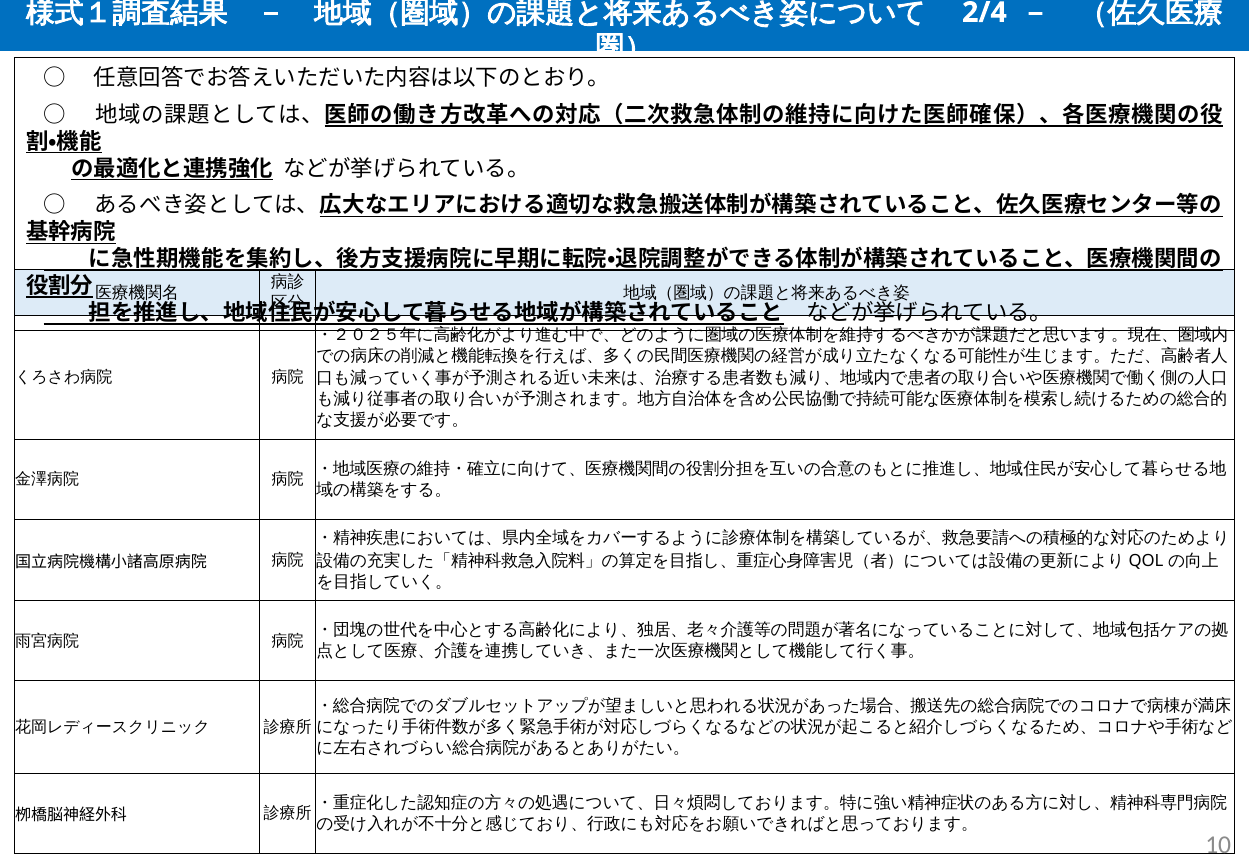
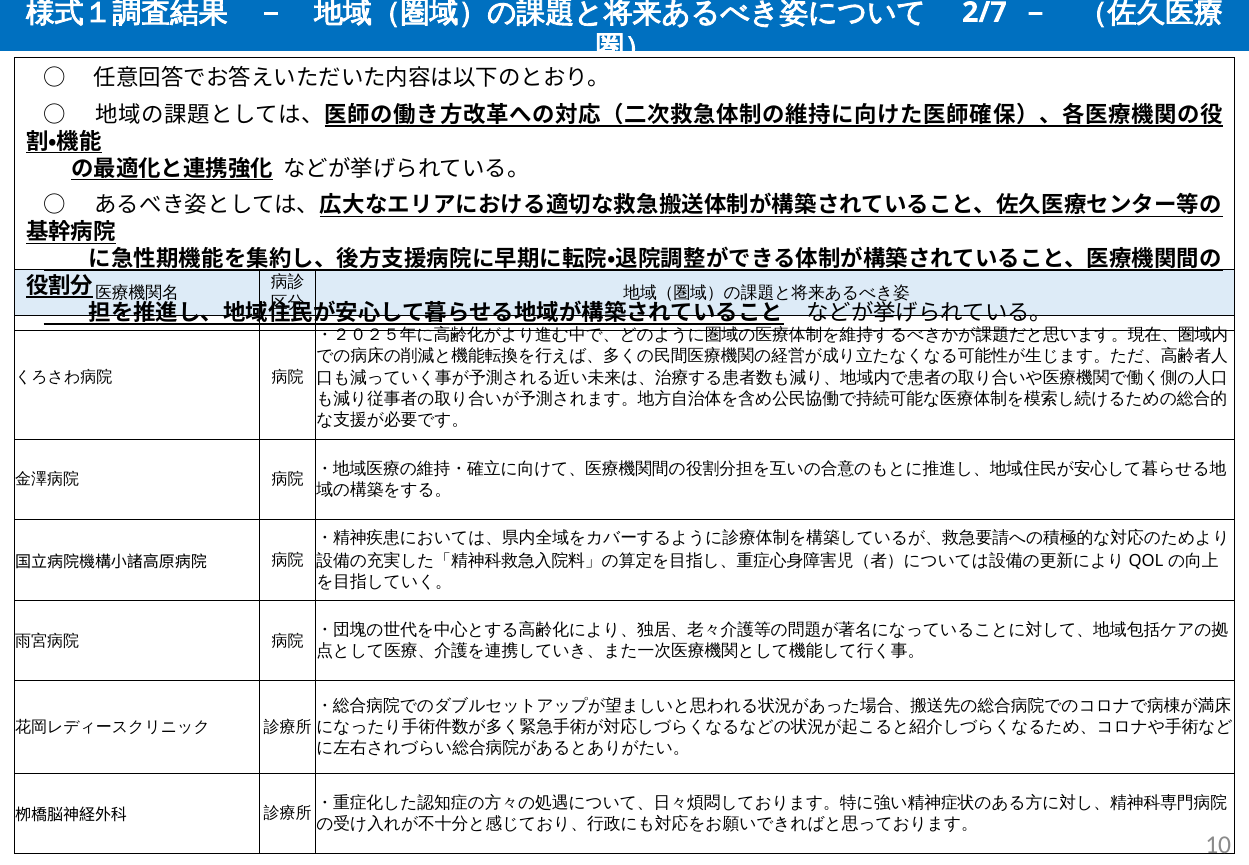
2/4: 2/4 -> 2/7
